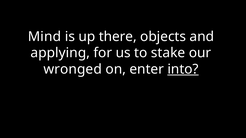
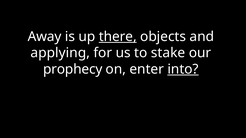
Mind: Mind -> Away
there underline: none -> present
wronged: wronged -> prophecy
